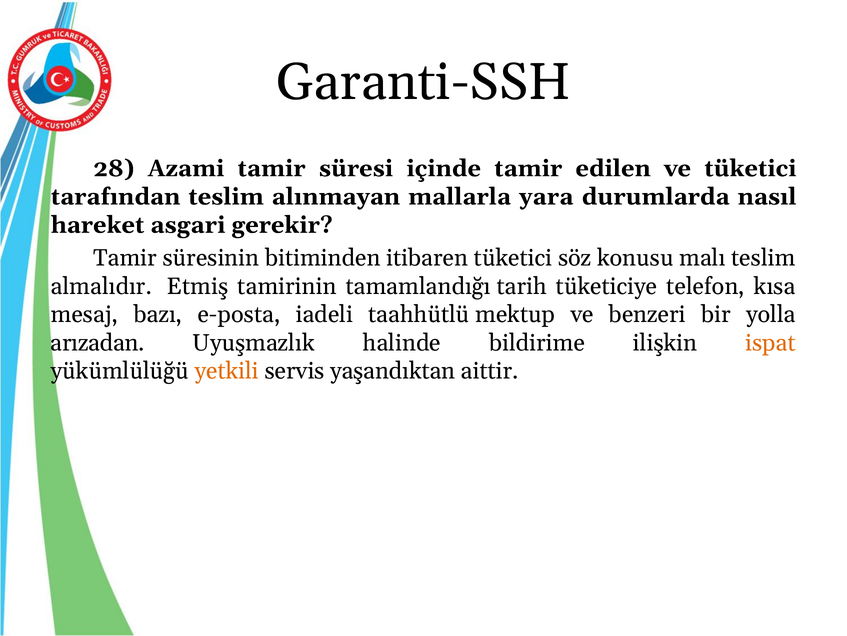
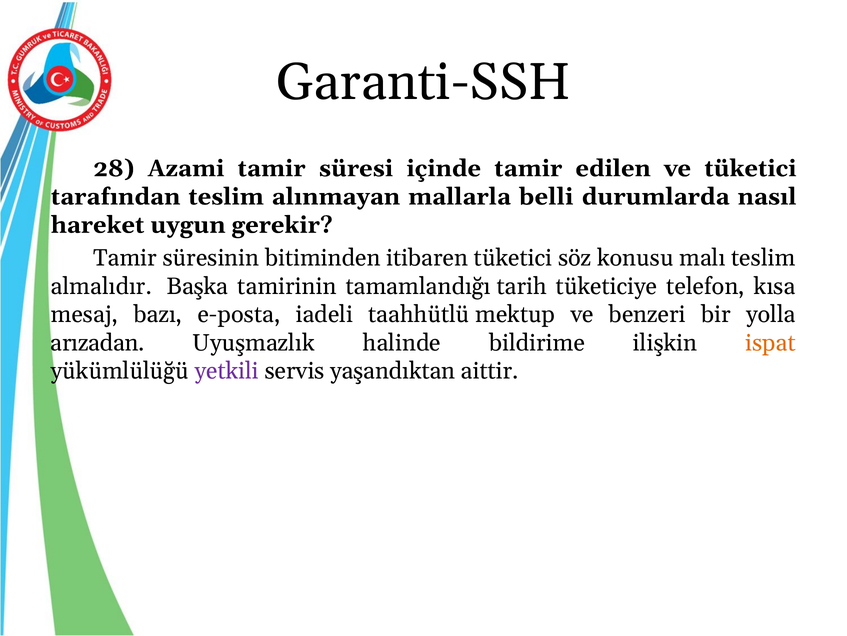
yara: yara -> belli
asgari: asgari -> uygun
Etmiş: Etmiş -> Başka
yetkili colour: orange -> purple
